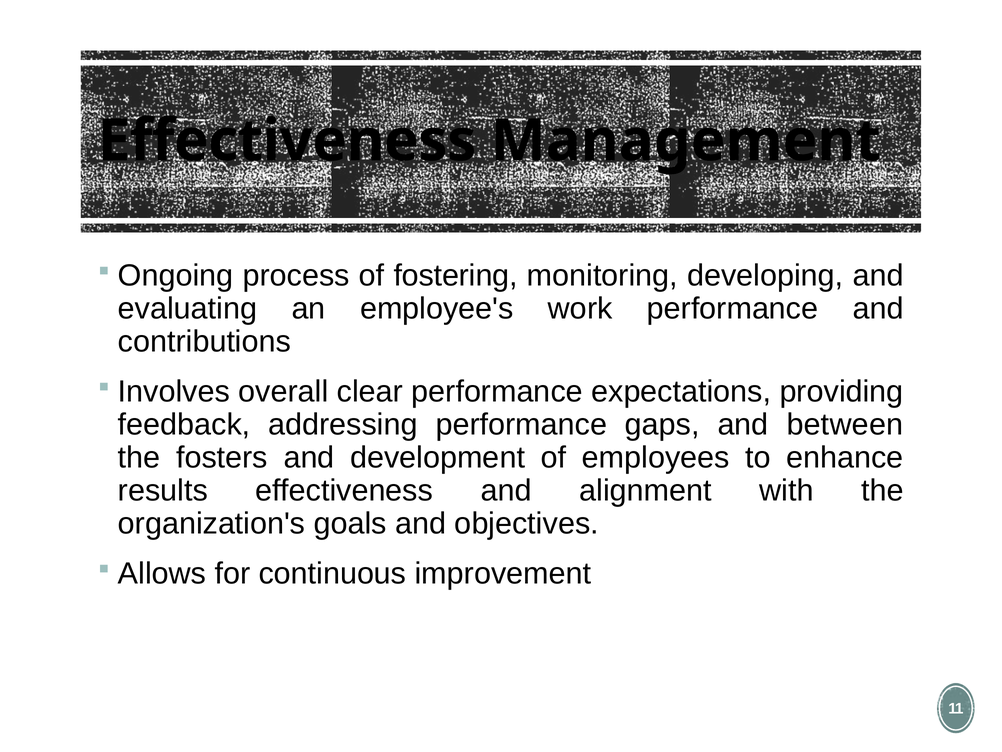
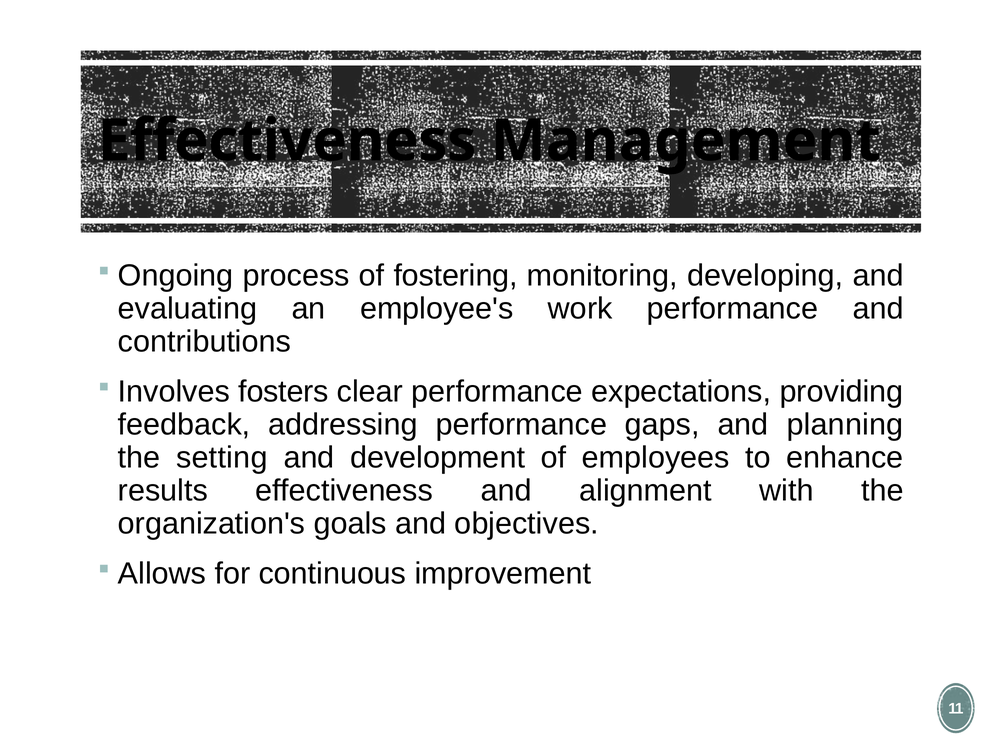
overall: overall -> fosters
between: between -> planning
fosters: fosters -> setting
